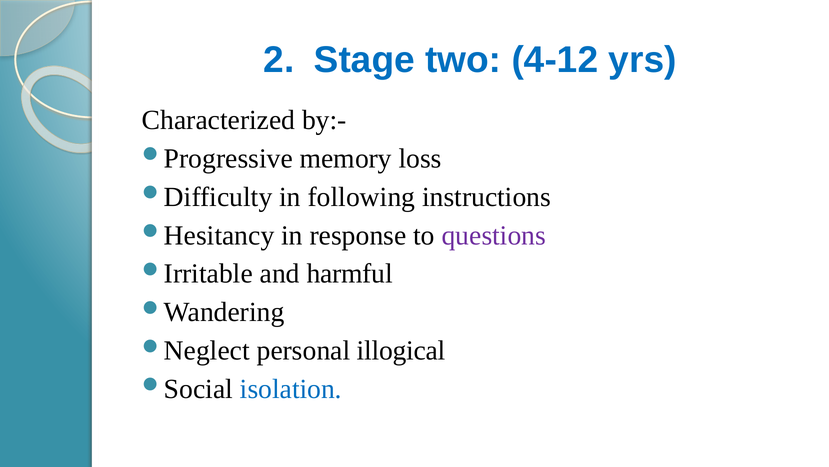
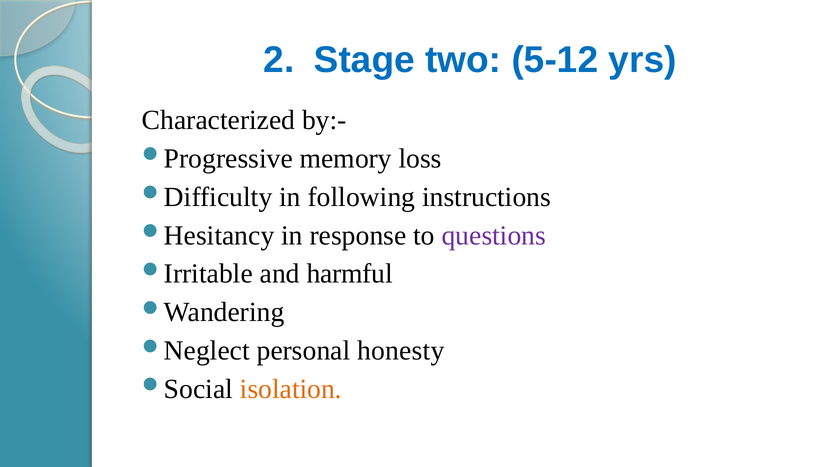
4-12: 4-12 -> 5-12
illogical: illogical -> honesty
isolation colour: blue -> orange
